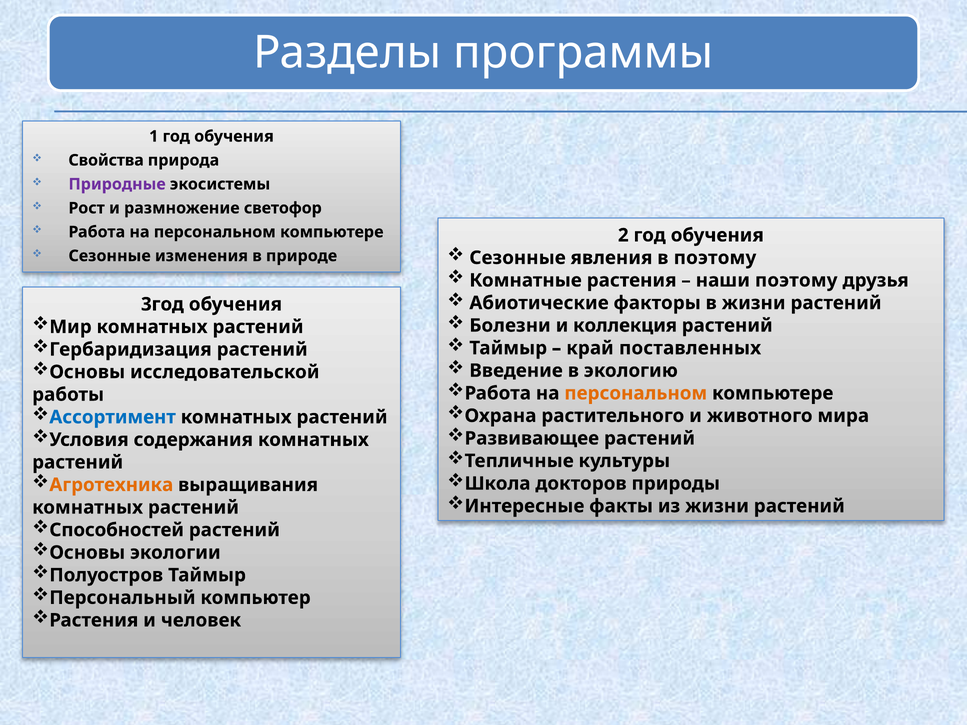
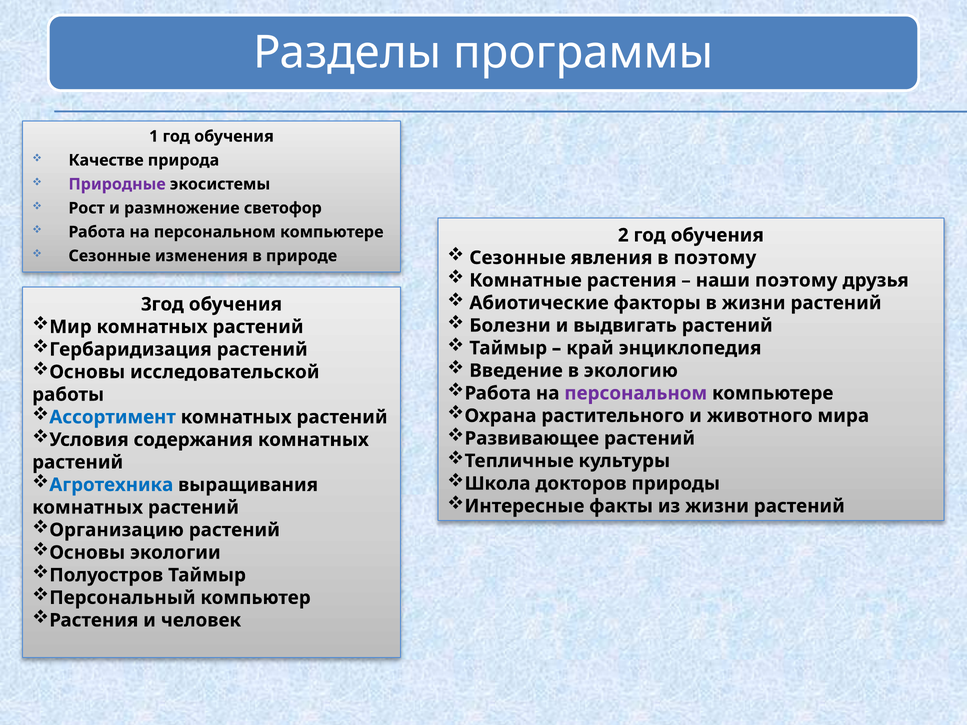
Свойства: Свойства -> Качестве
коллекция: коллекция -> выдвигать
поставленных: поставленных -> энциклопедия
персональном at (636, 393) colour: orange -> purple
Агротехника colour: orange -> blue
Способностей: Способностей -> Организацию
